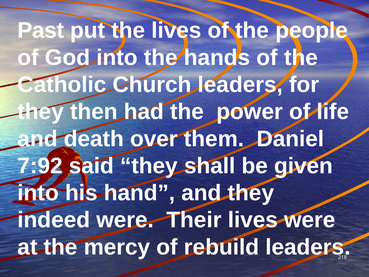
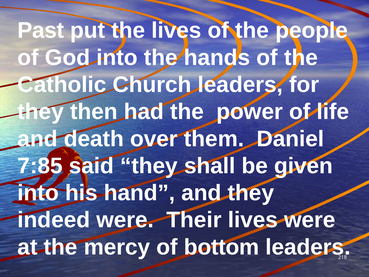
7:92: 7:92 -> 7:85
rebuild: rebuild -> bottom
